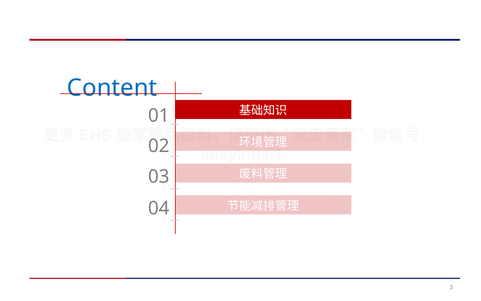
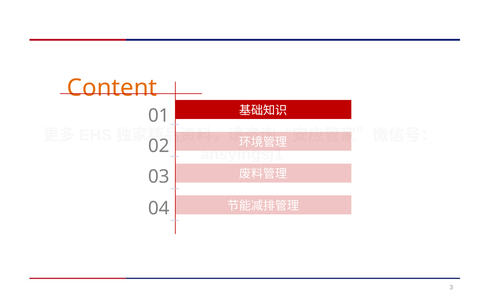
Content colour: blue -> orange
